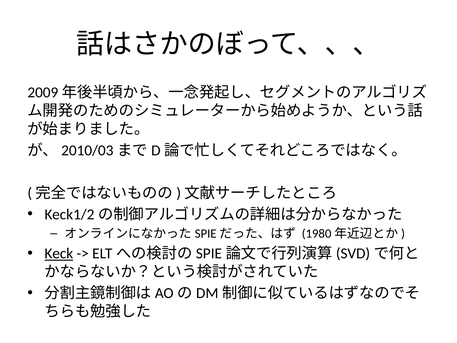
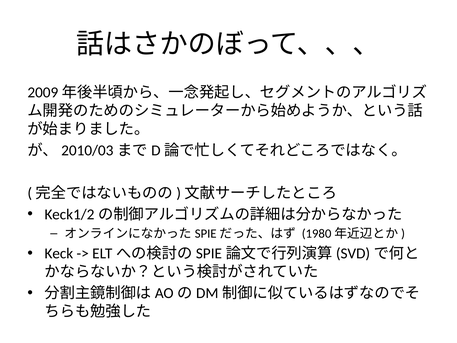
Keck underline: present -> none
